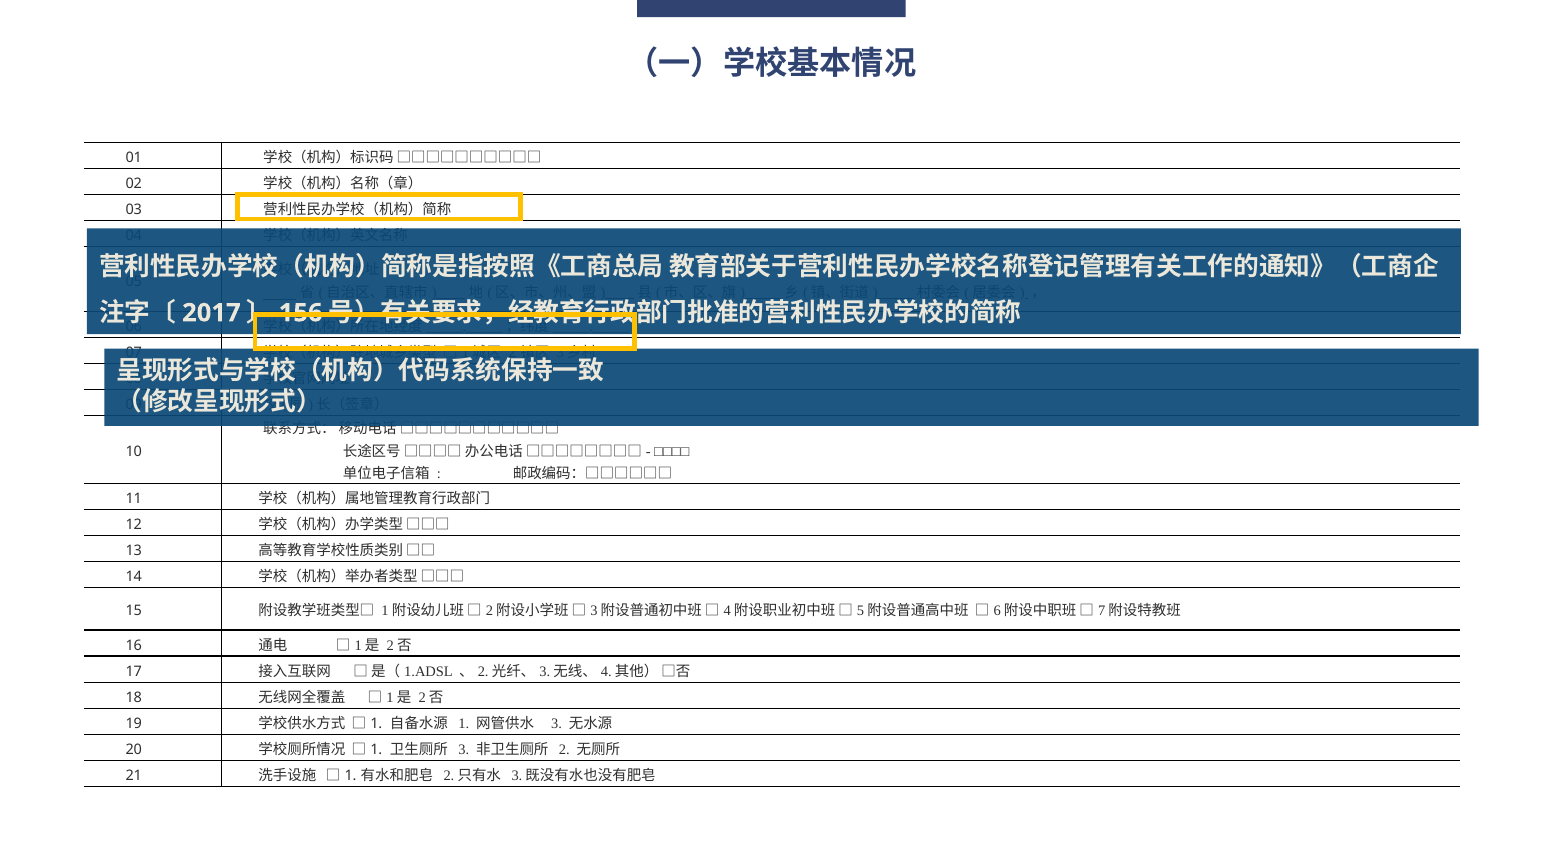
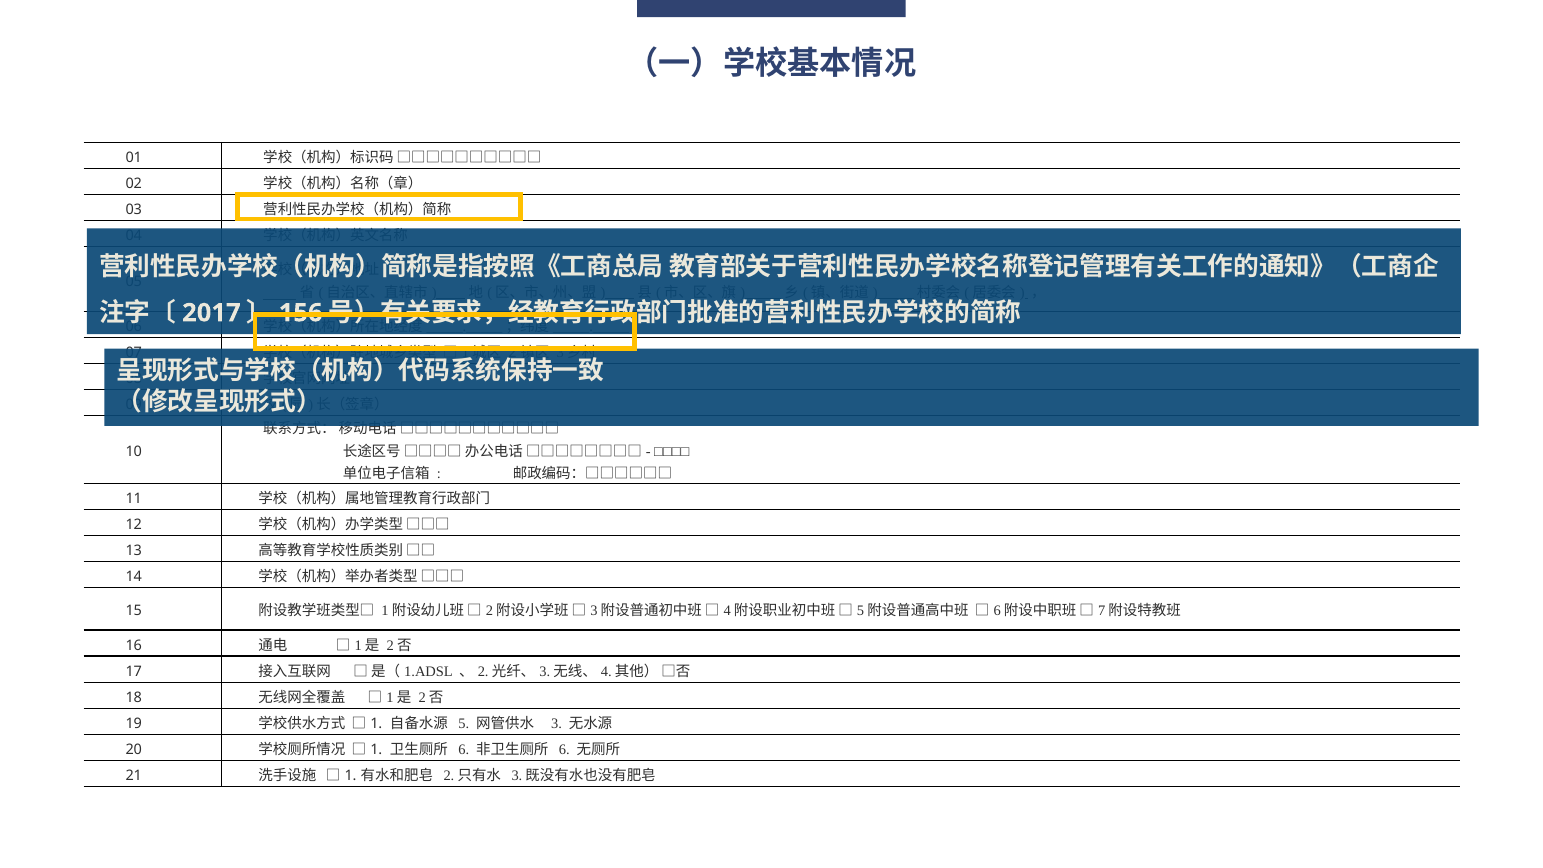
1 at (464, 723): 1 -> 5
3 at (464, 749): 3 -> 6
2 at (564, 749): 2 -> 6
